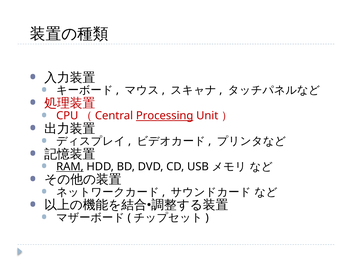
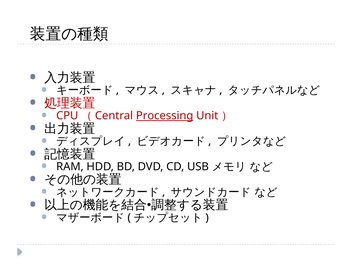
RAM underline: present -> none
